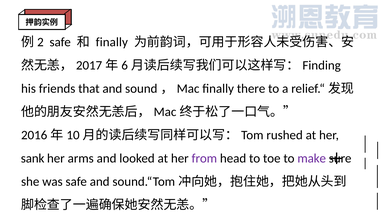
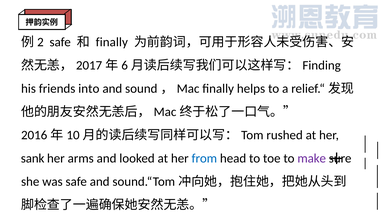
that: that -> into
there: there -> helps
from colour: purple -> blue
